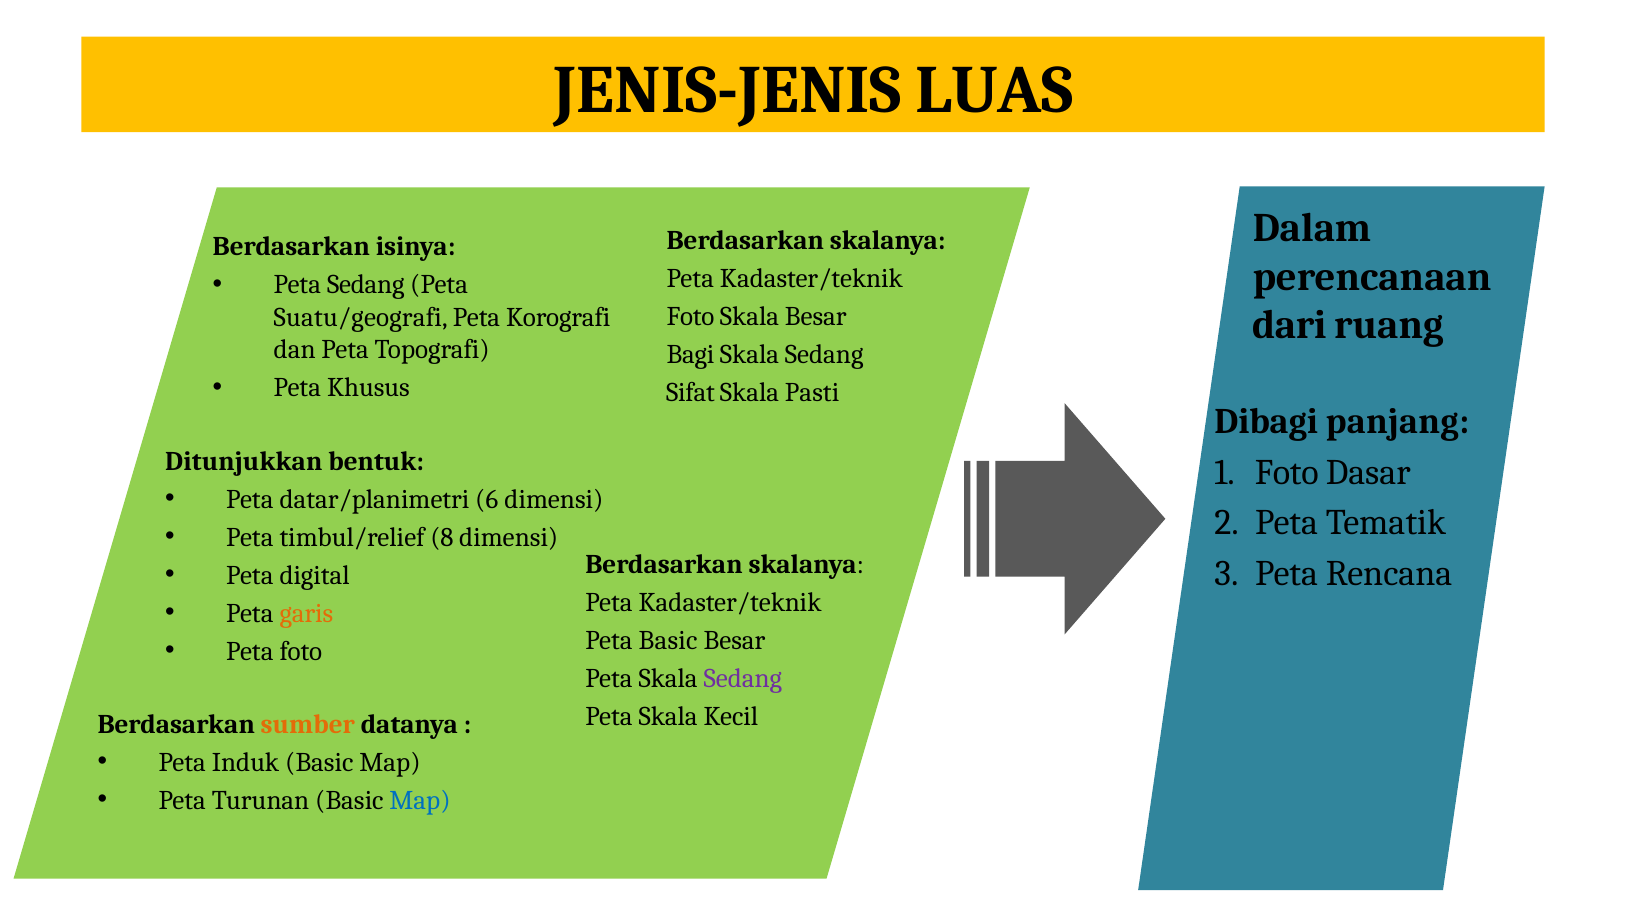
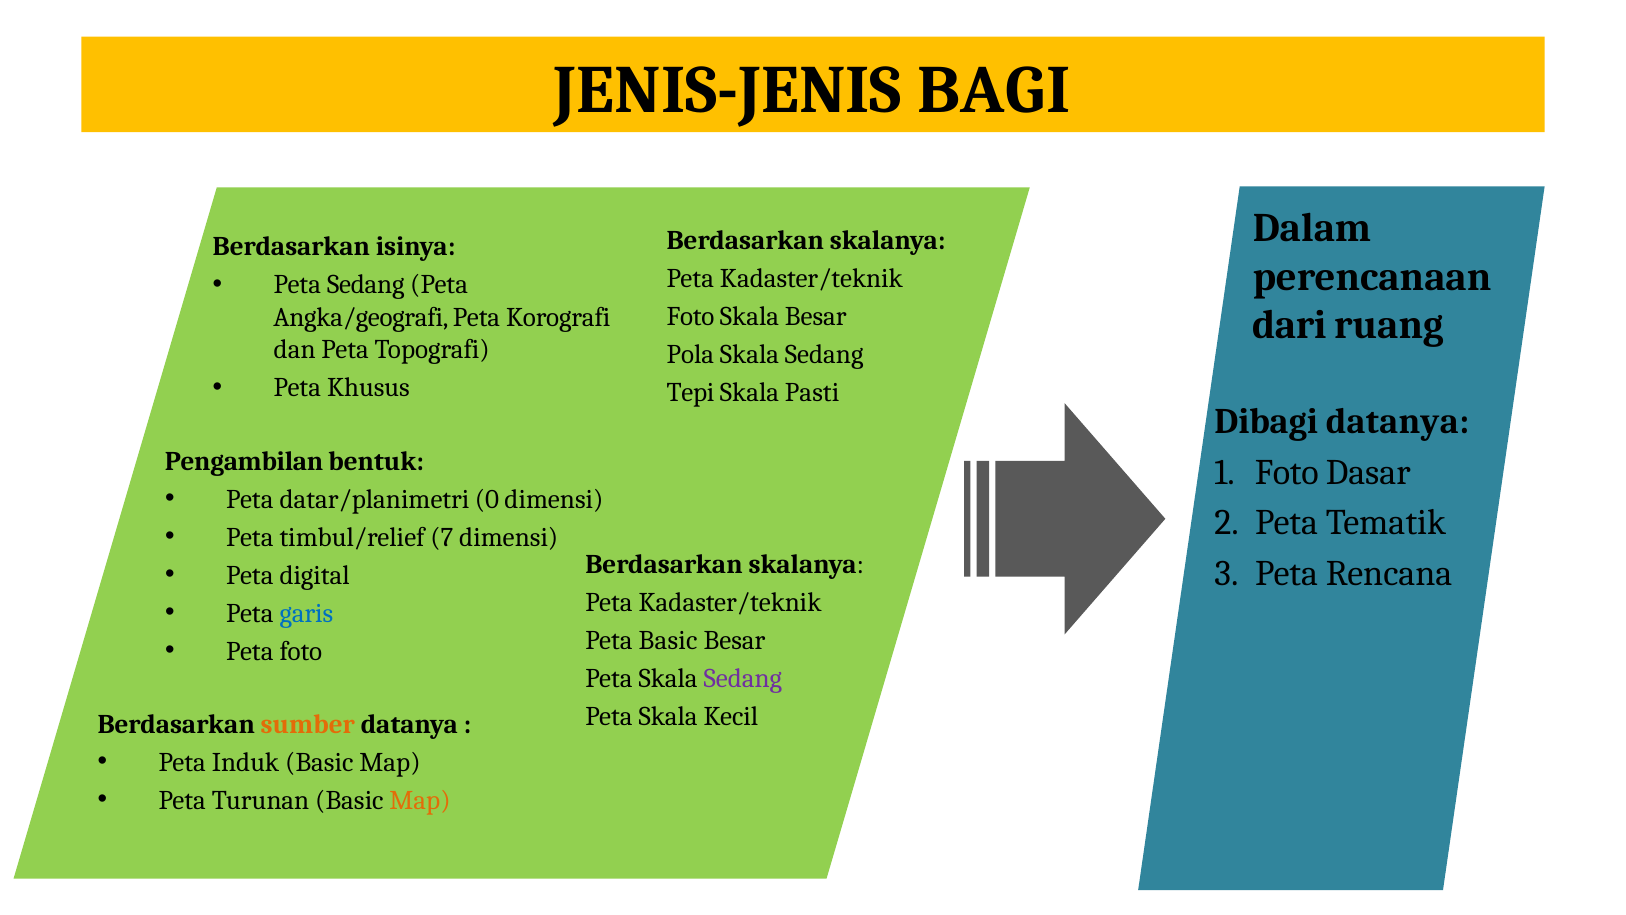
LUAS: LUAS -> BAGI
Suatu/geografi: Suatu/geografi -> Angka/geografi
Bagi: Bagi -> Pola
Sifat: Sifat -> Tepi
Dibagi panjang: panjang -> datanya
Ditunjukkan: Ditunjukkan -> Pengambilan
6: 6 -> 0
8: 8 -> 7
garis colour: orange -> blue
Map at (420, 800) colour: blue -> orange
